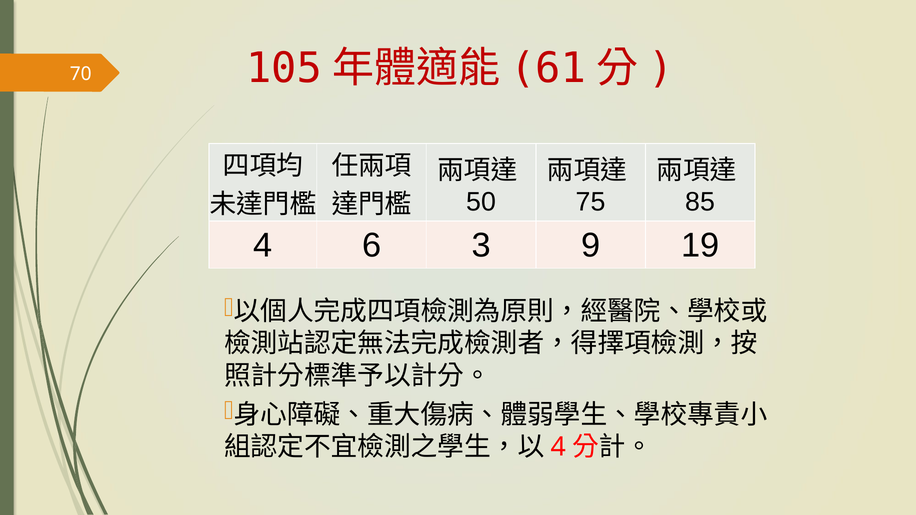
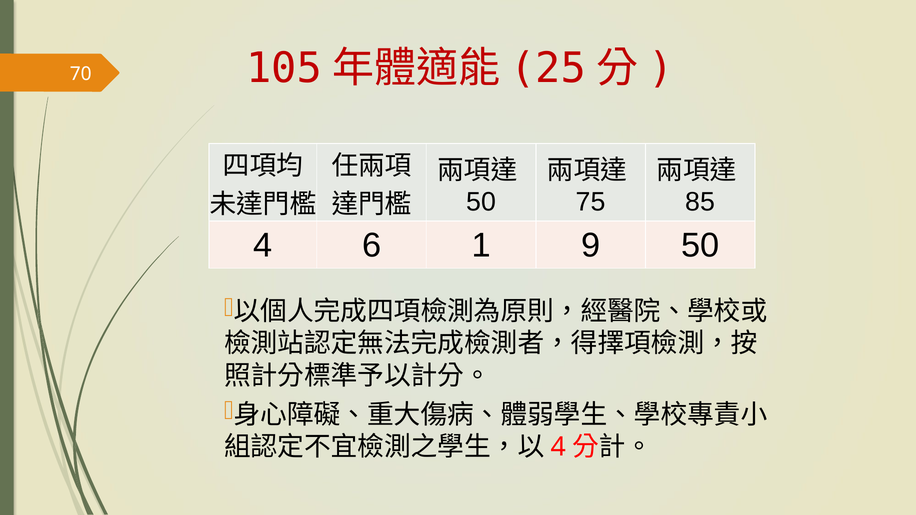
61: 61 -> 25
3: 3 -> 1
9 19: 19 -> 50
